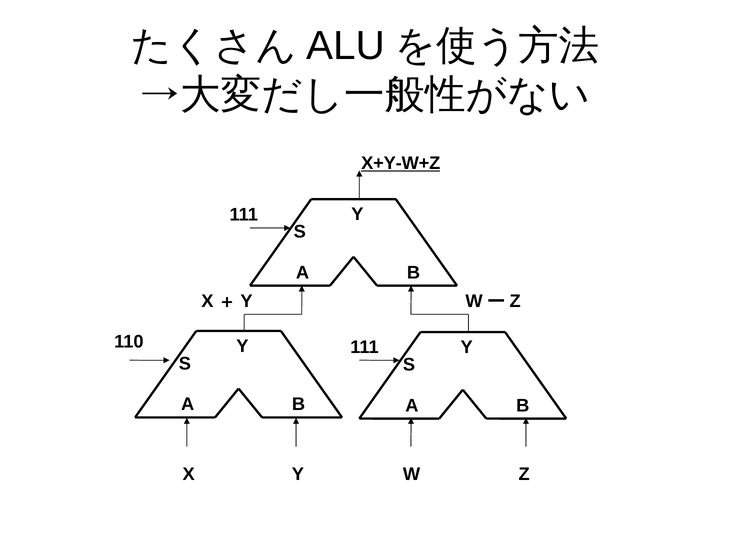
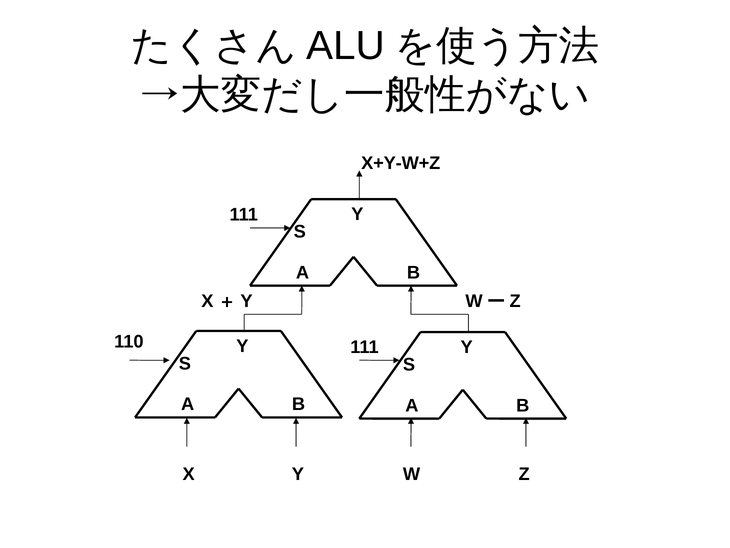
X+Y-W+Z underline: present -> none
